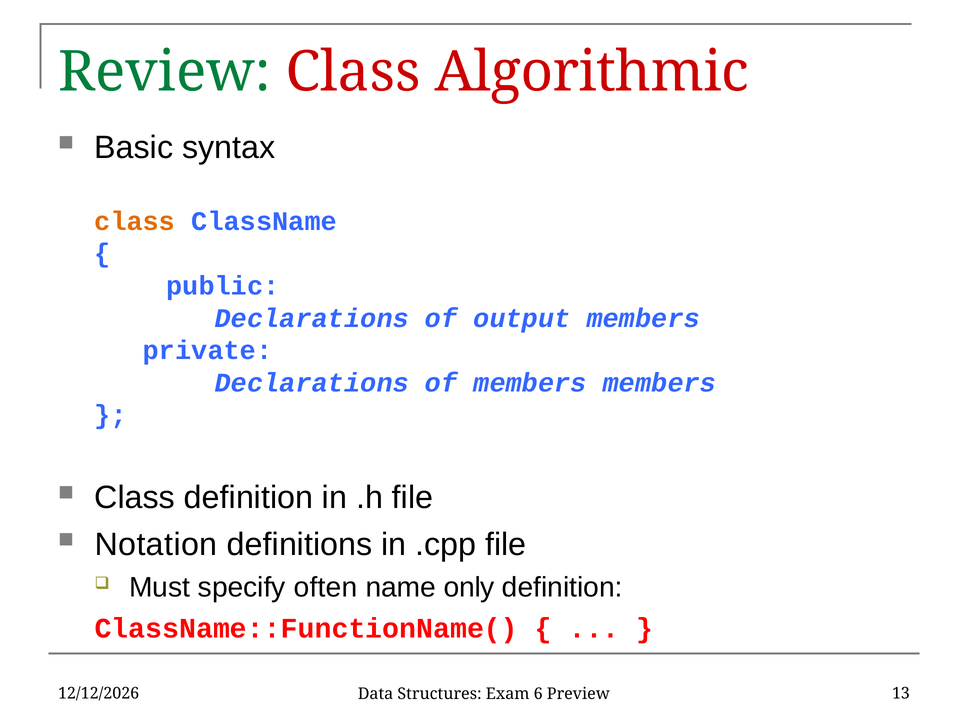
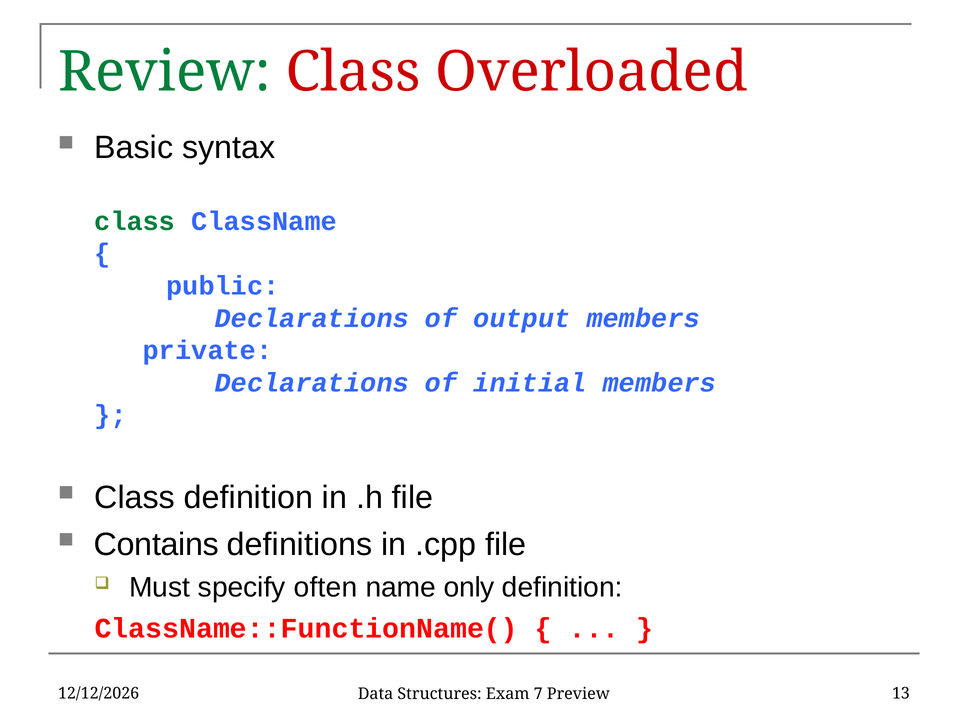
Algorithmic: Algorithmic -> Overloaded
class at (135, 221) colour: orange -> green
of members: members -> initial
Notation: Notation -> Contains
6: 6 -> 7
